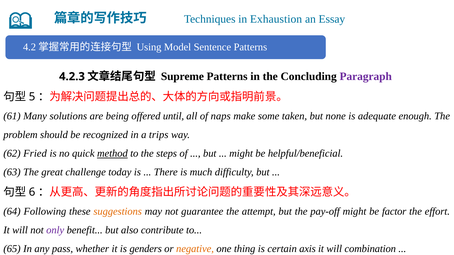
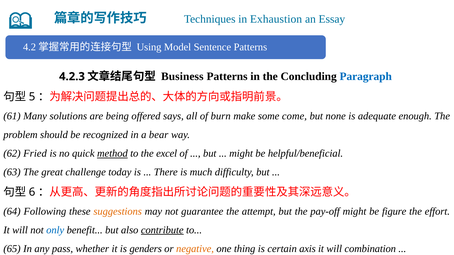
Supreme: Supreme -> Business
Paragraph colour: purple -> blue
until: until -> says
naps: naps -> burn
taken: taken -> come
trips: trips -> bear
steps: steps -> excel
factor: factor -> figure
only colour: purple -> blue
contribute underline: none -> present
